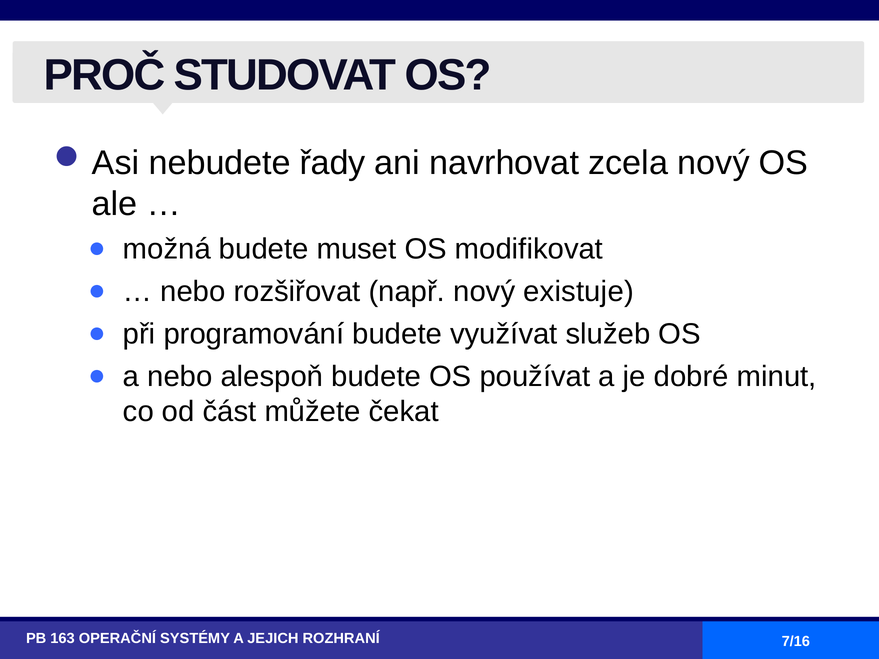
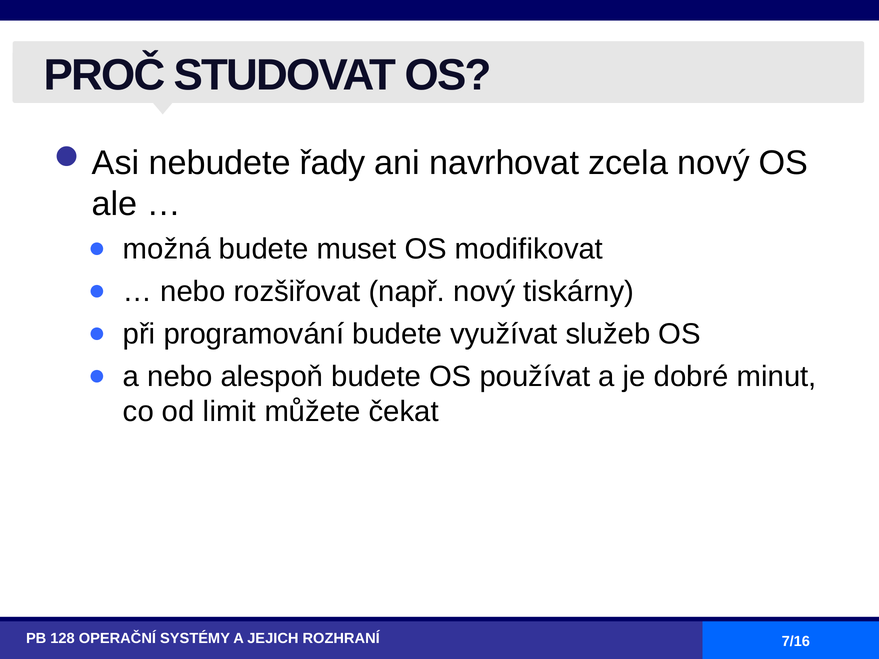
existuje: existuje -> tiskárny
část: část -> limit
163: 163 -> 128
